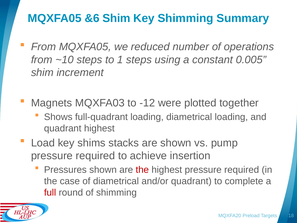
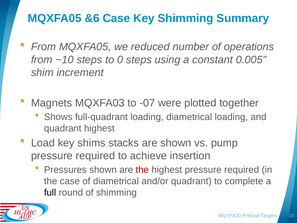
&6 Shim: Shim -> Case
1: 1 -> 0
-12: -12 -> -07
full colour: red -> black
